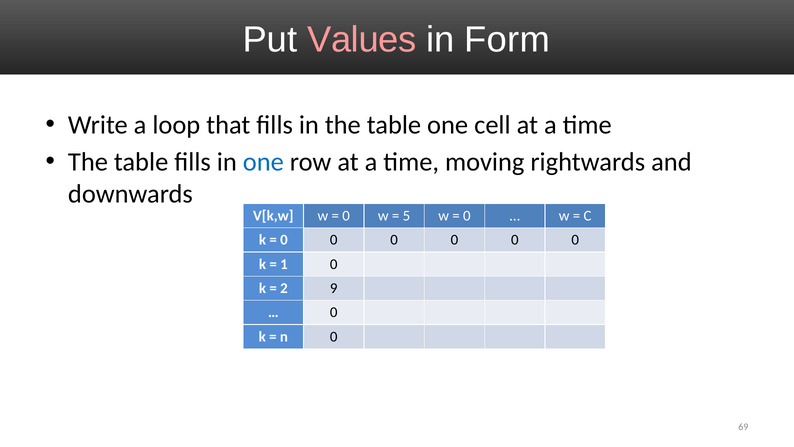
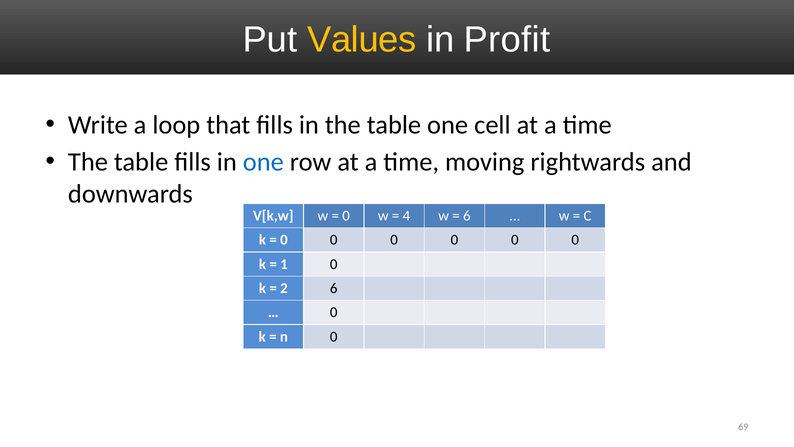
Values colour: pink -> yellow
Form: Form -> Profit
5: 5 -> 4
0 at (467, 216): 0 -> 6
2 9: 9 -> 6
